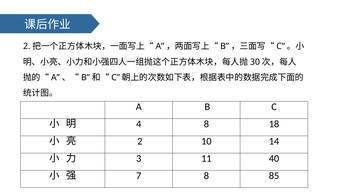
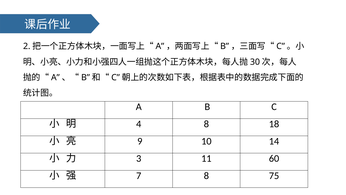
2 at (140, 141): 2 -> 9
40: 40 -> 60
85: 85 -> 75
